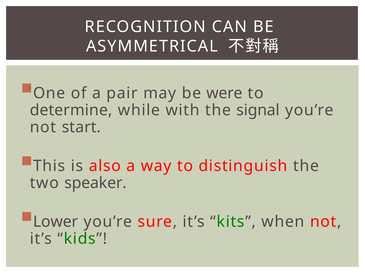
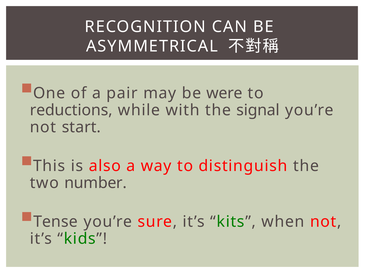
determine: determine -> reductions
speaker: speaker -> number
Lower: Lower -> Tense
